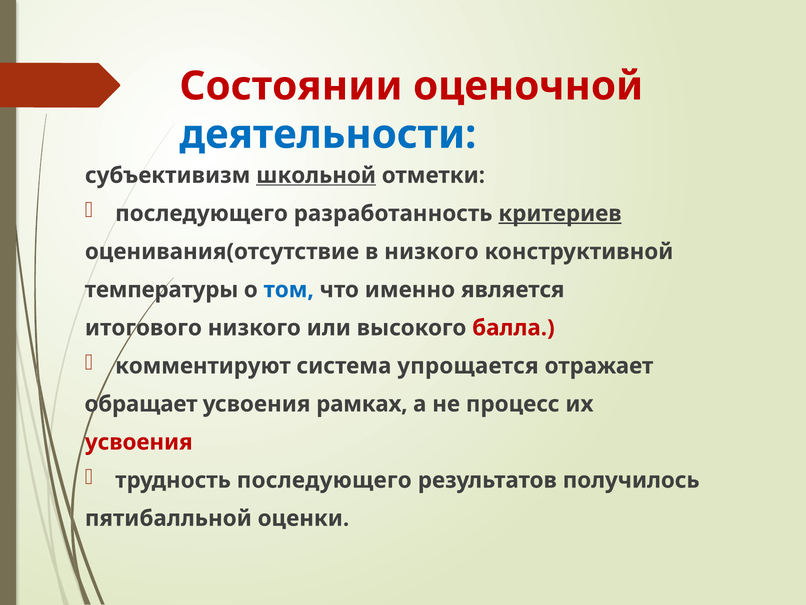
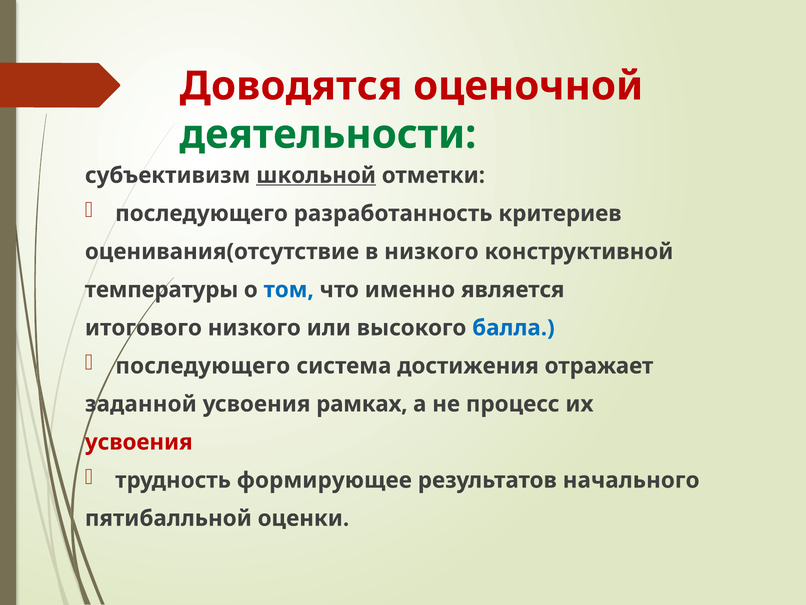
Состоянии: Состоянии -> Доводятся
деятельности colour: blue -> green
критериев underline: present -> none
балла colour: red -> blue
комментируют at (203, 366): комментируют -> последующего
упрощается: упрощается -> достижения
обращает: обращает -> заданной
трудность последующего: последующего -> формирующее
получилось: получилось -> начального
